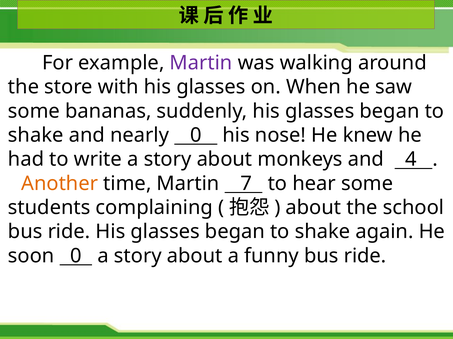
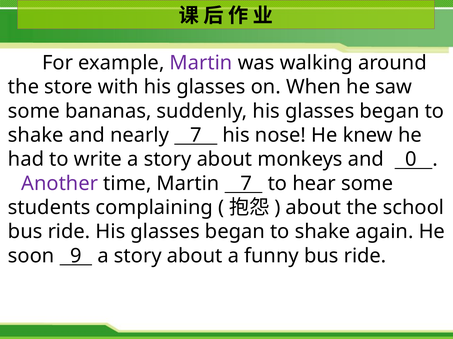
nearly 0: 0 -> 7
4: 4 -> 0
Another colour: orange -> purple
soon 0: 0 -> 9
